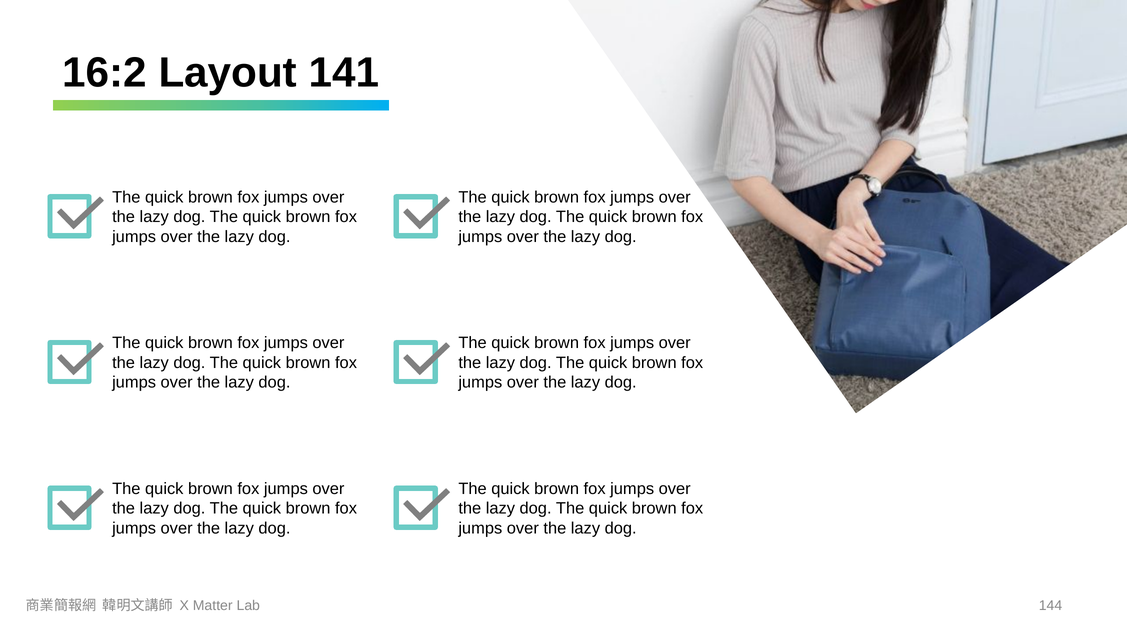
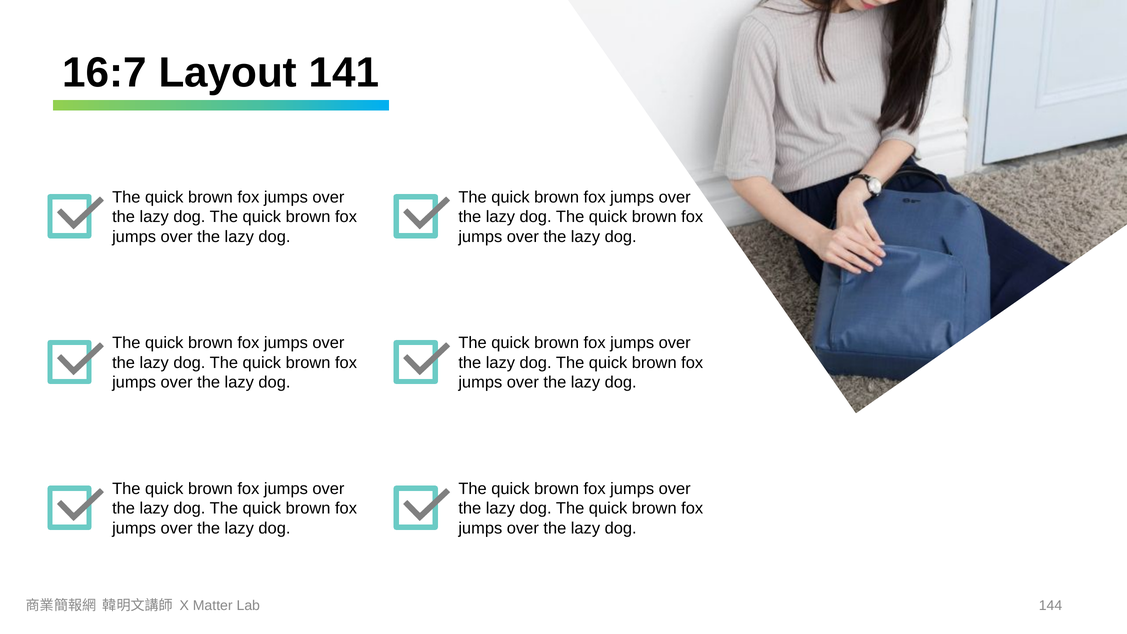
16:2: 16:2 -> 16:7
